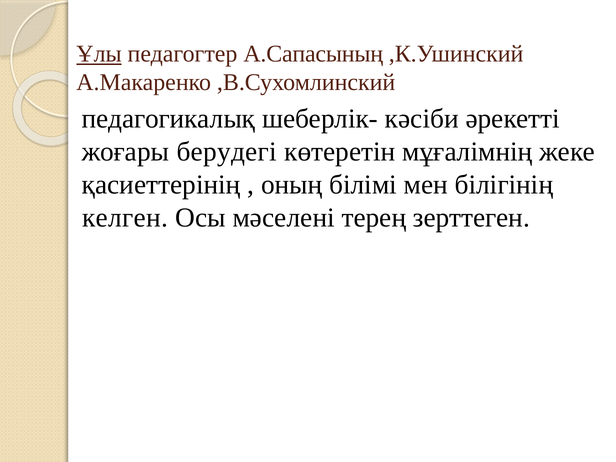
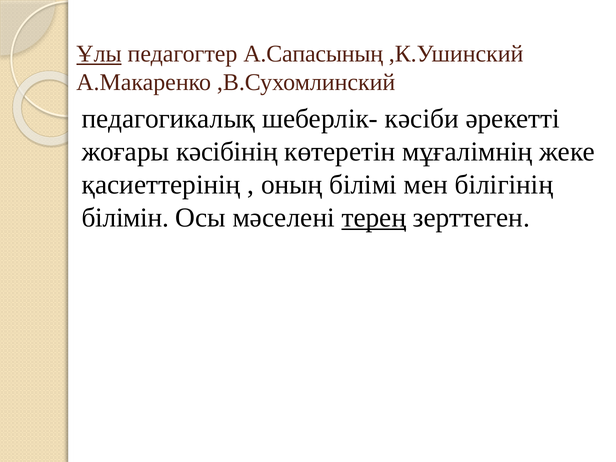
берудегі: берудегі -> кәсібінің
келген: келген -> білімін
терең underline: none -> present
